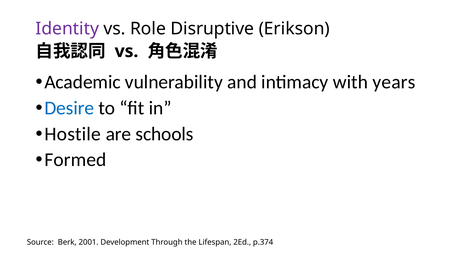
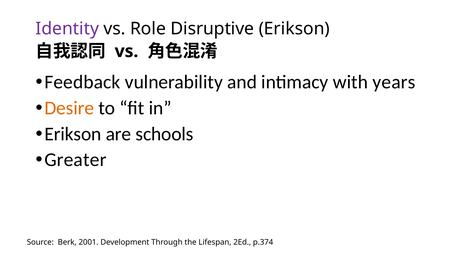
Academic: Academic -> Feedback
Desire colour: blue -> orange
Hostile at (73, 134): Hostile -> Erikson
Formed: Formed -> Greater
